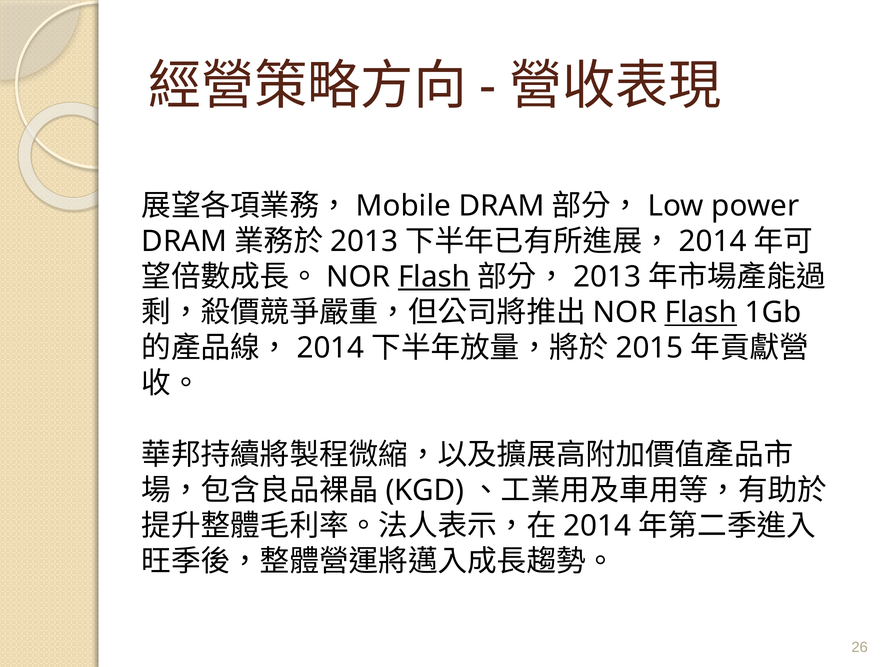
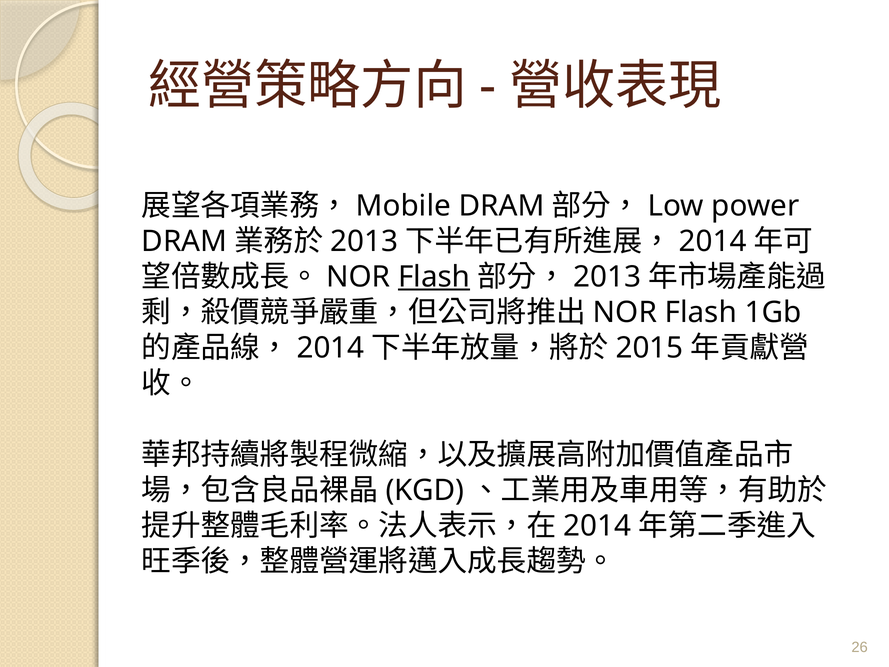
Flash at (701, 312) underline: present -> none
